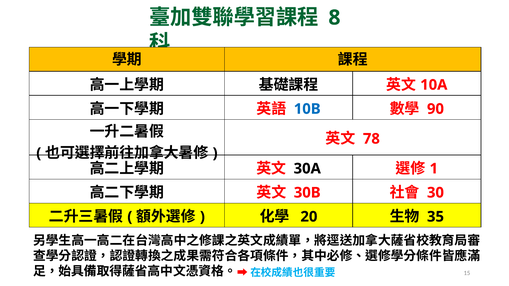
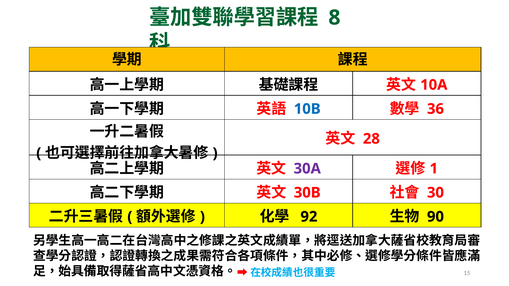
90: 90 -> 36
78: 78 -> 28
30A colour: black -> purple
20: 20 -> 92
35: 35 -> 90
